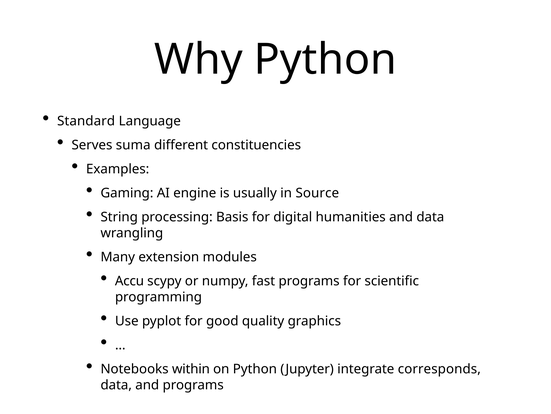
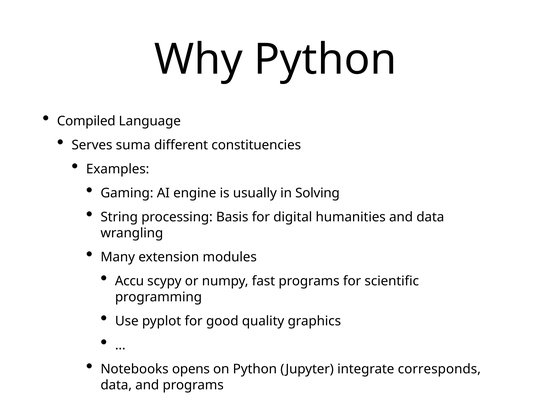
Standard: Standard -> Compiled
Source: Source -> Solving
within: within -> opens
